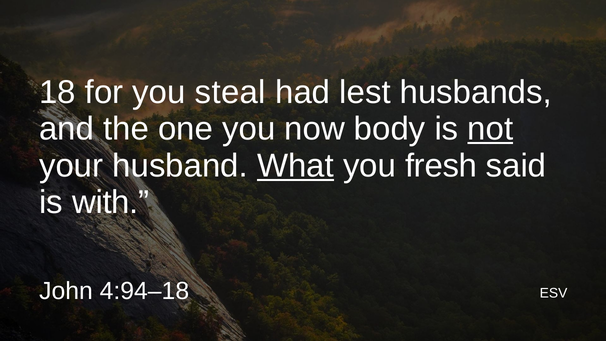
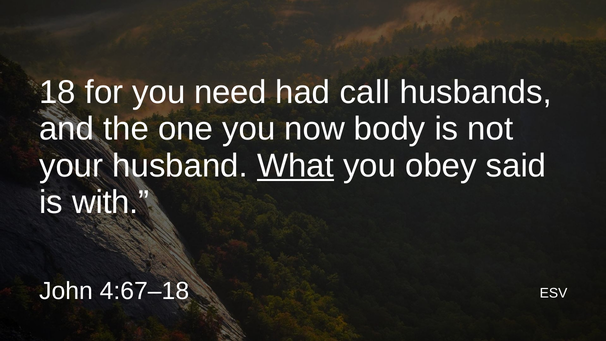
steal: steal -> need
lest: lest -> call
not underline: present -> none
fresh: fresh -> obey
4:94–18: 4:94–18 -> 4:67–18
